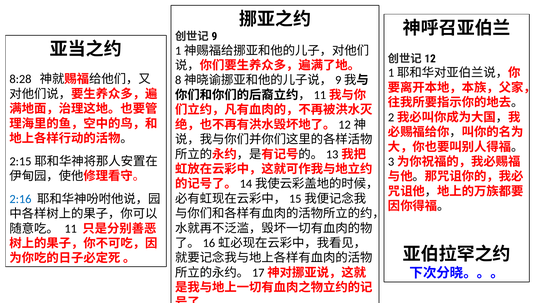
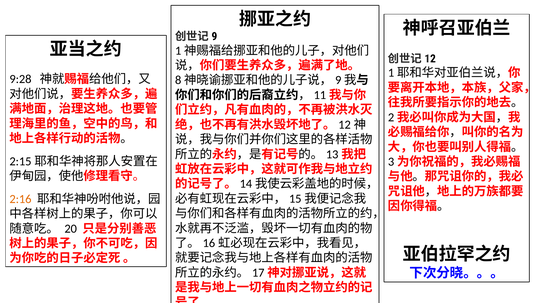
8:28: 8:28 -> 9:28
2:16 colour: blue -> orange
11: 11 -> 20
